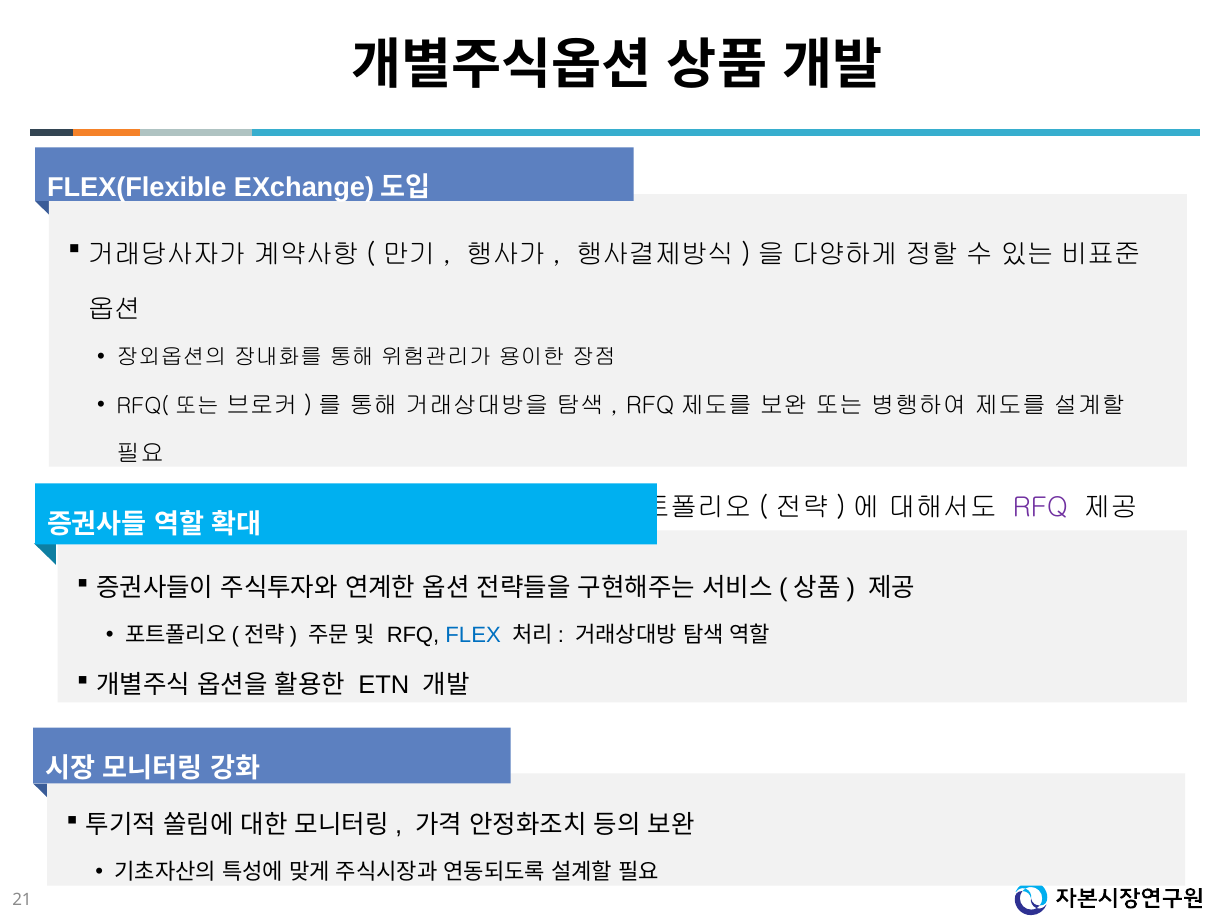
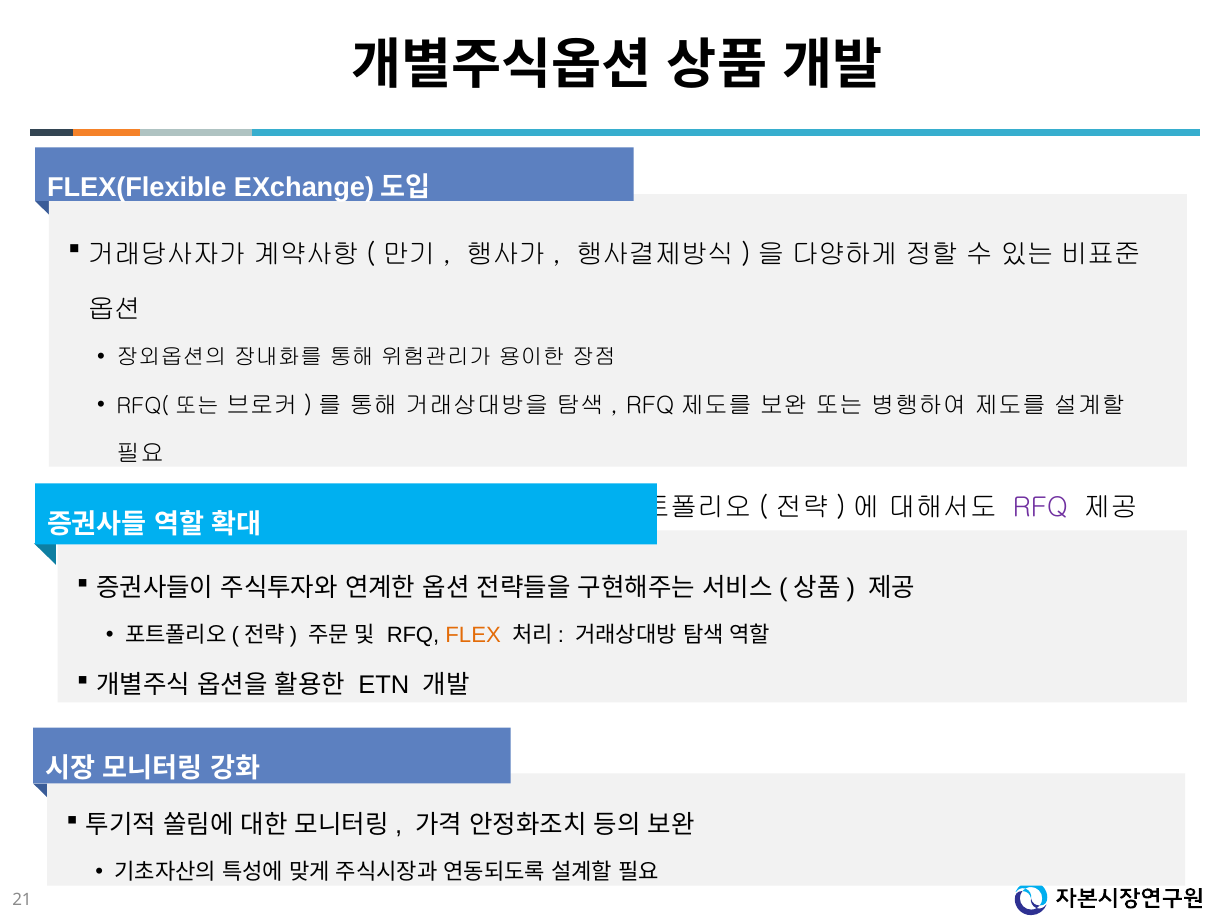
FLEX colour: blue -> orange
